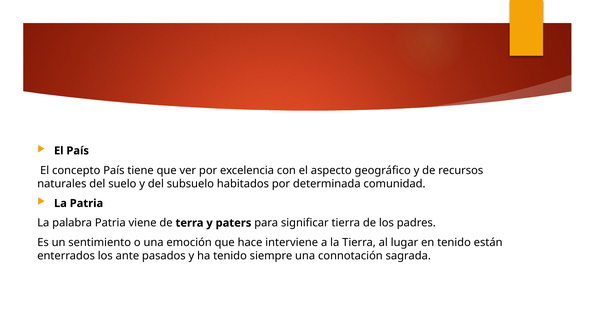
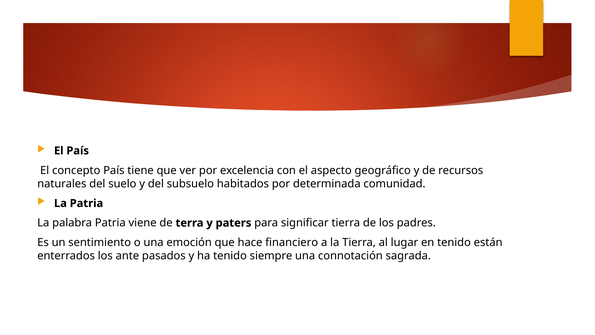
interviene: interviene -> financiero
